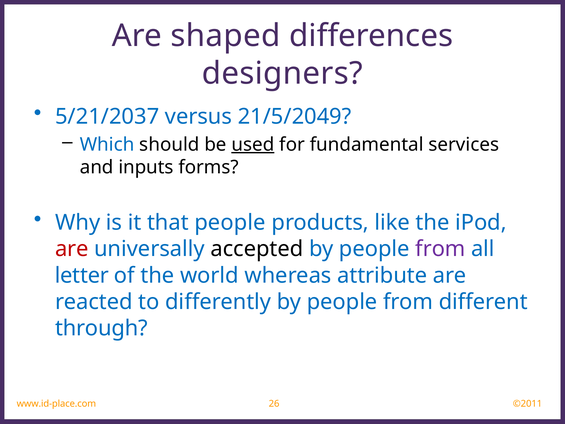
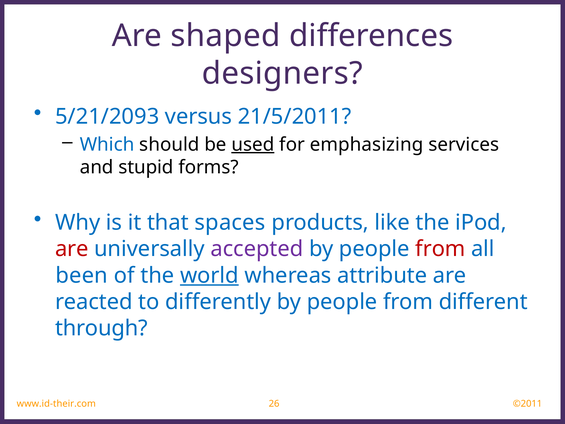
5/21/2037: 5/21/2037 -> 5/21/2093
21/5/2049: 21/5/2049 -> 21/5/2011
fundamental: fundamental -> emphasizing
inputs: inputs -> stupid
that people: people -> spaces
accepted colour: black -> purple
from at (440, 249) colour: purple -> red
letter: letter -> been
world underline: none -> present
www.id-place.com: www.id-place.com -> www.id-their.com
